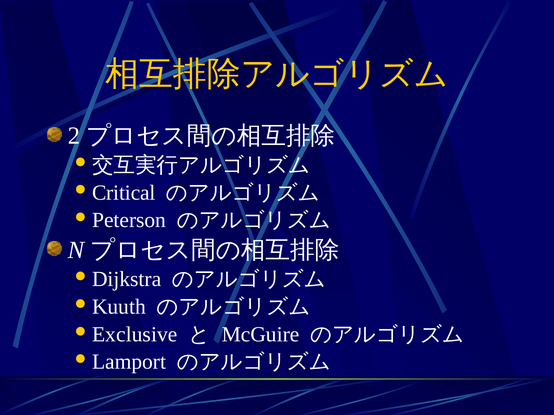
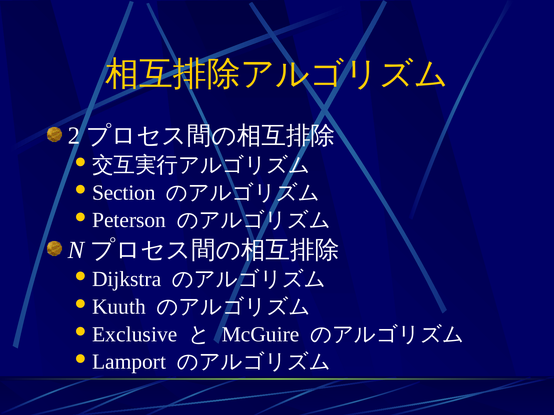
Critical: Critical -> Section
